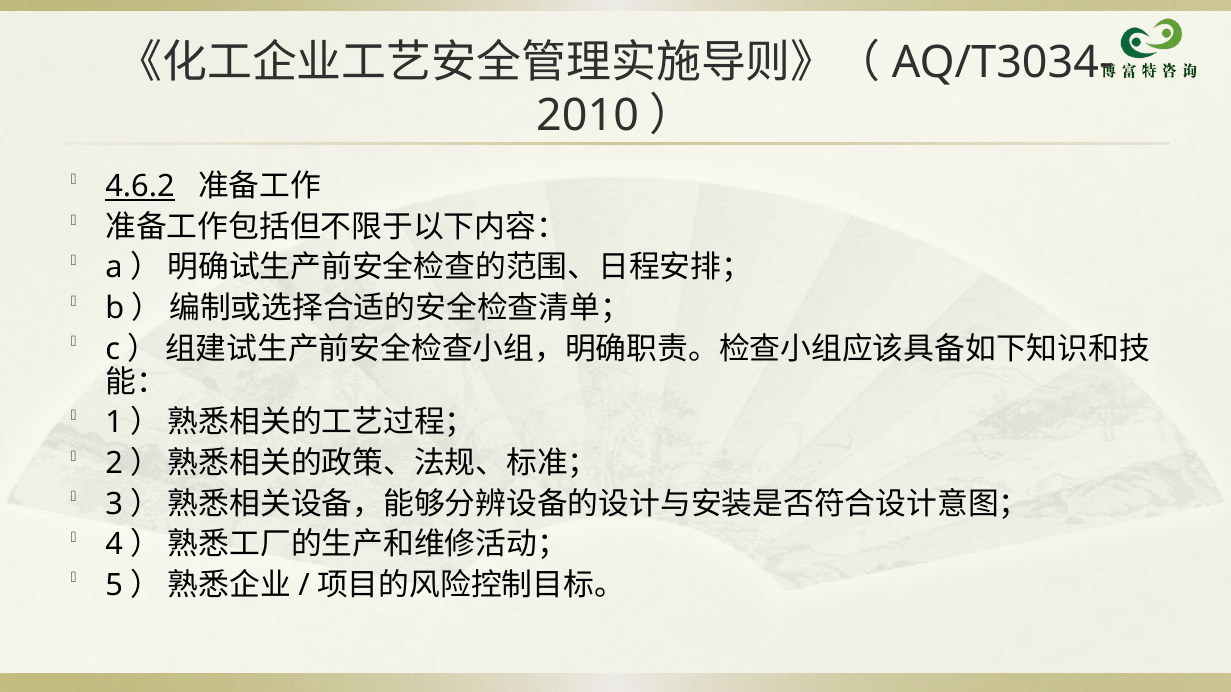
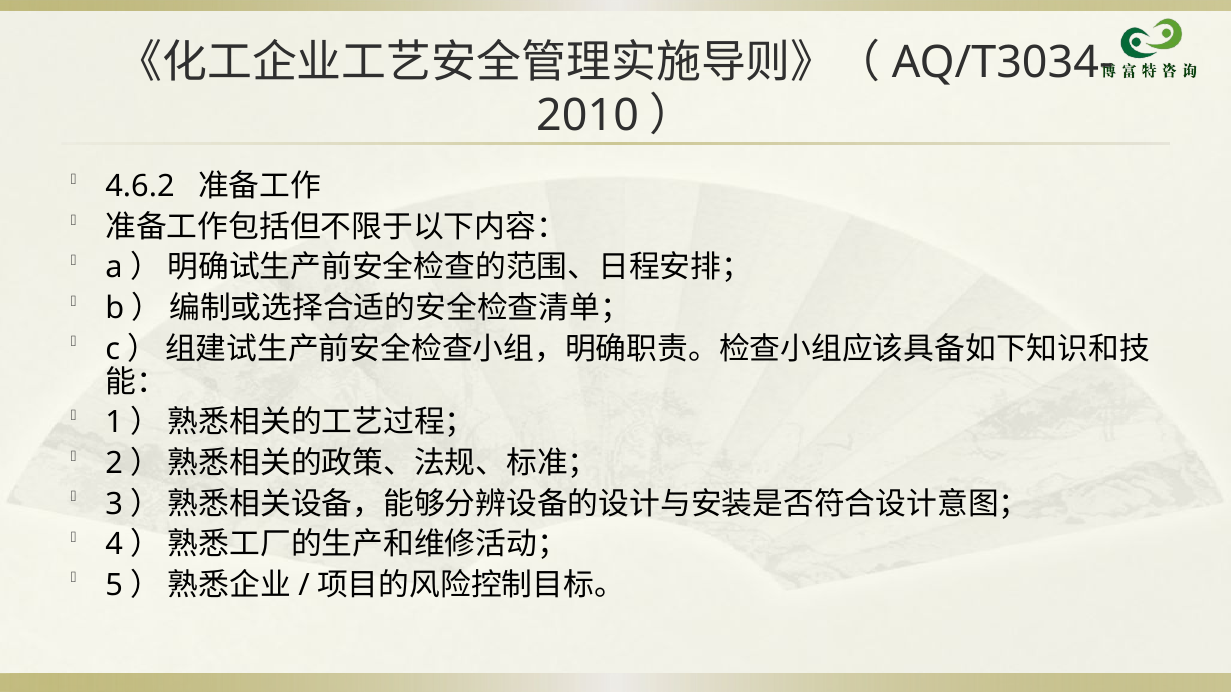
4.6.2 underline: present -> none
